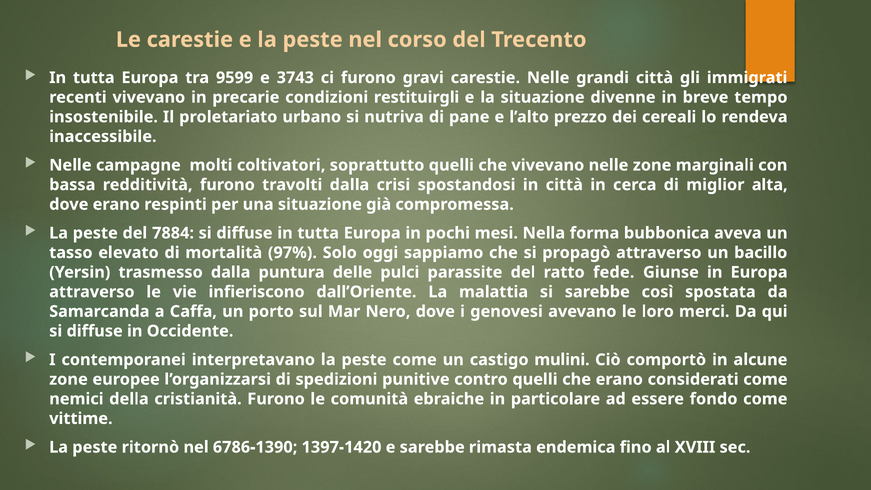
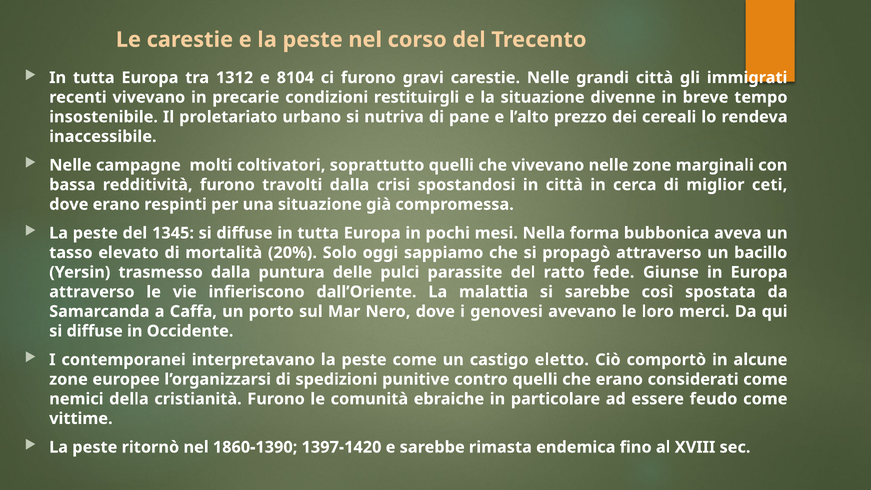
9599: 9599 -> 1312
3743: 3743 -> 8104
alta: alta -> ceti
7884: 7884 -> 1345
97%: 97% -> 20%
mulini: mulini -> eletto
fondo: fondo -> feudo
6786-1390: 6786-1390 -> 1860-1390
